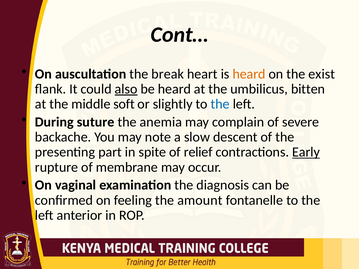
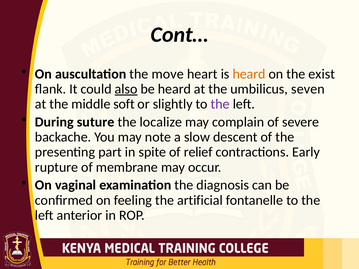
break: break -> move
bitten: bitten -> seven
the at (220, 104) colour: blue -> purple
anemia: anemia -> localize
Early underline: present -> none
amount: amount -> artificial
